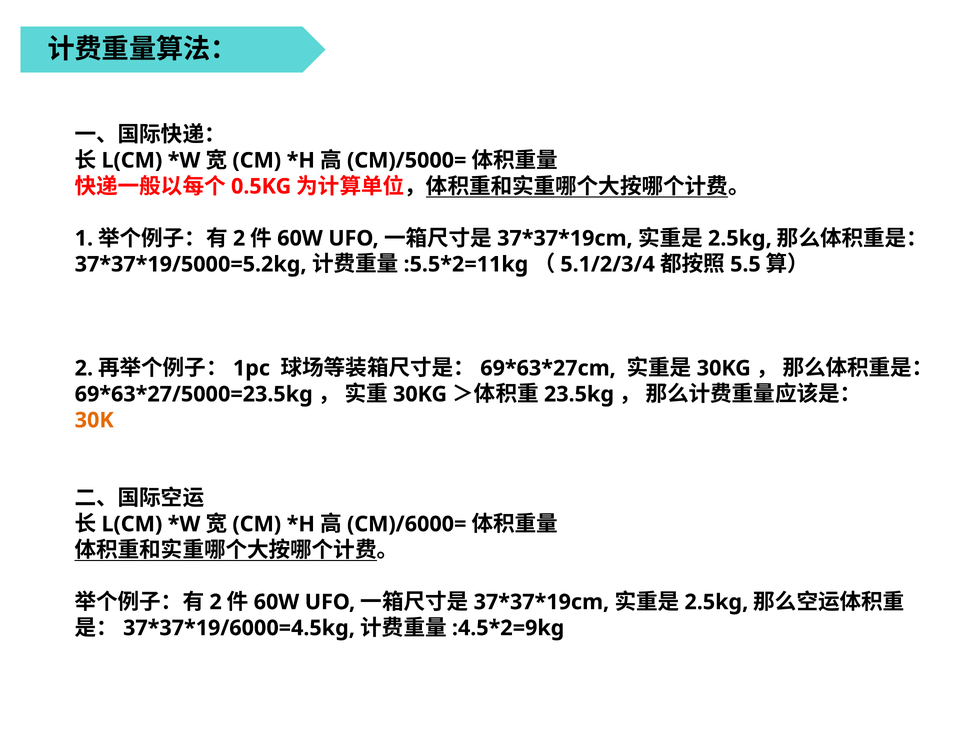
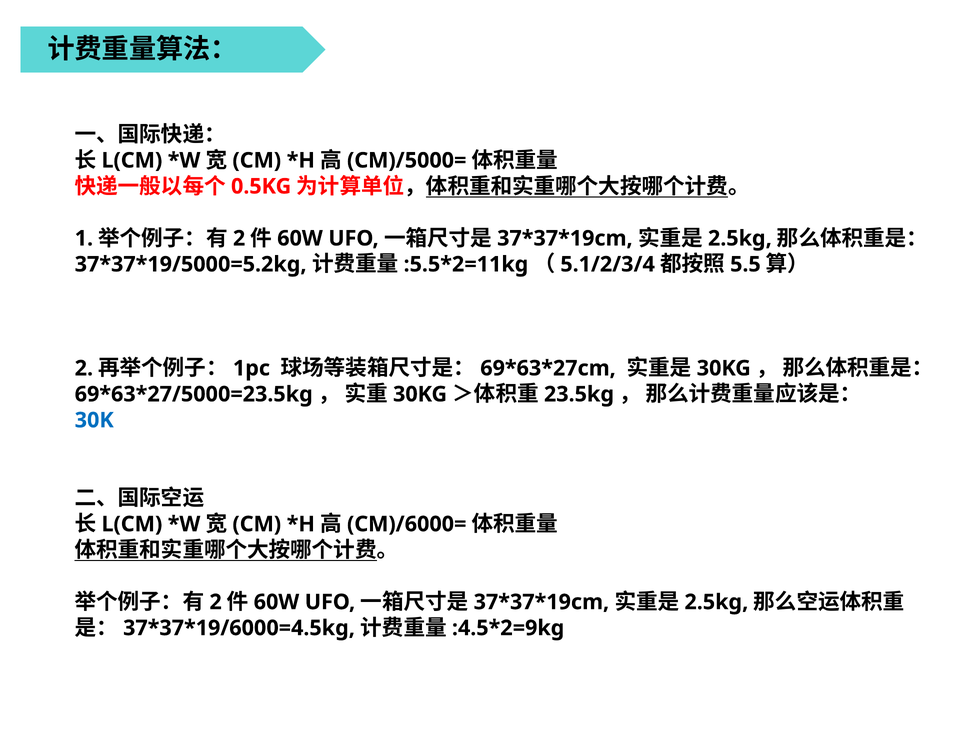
30K colour: orange -> blue
